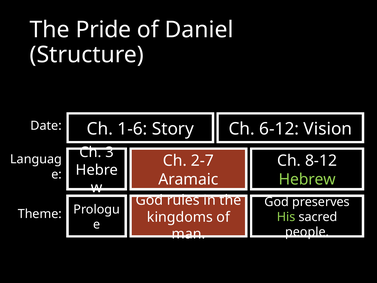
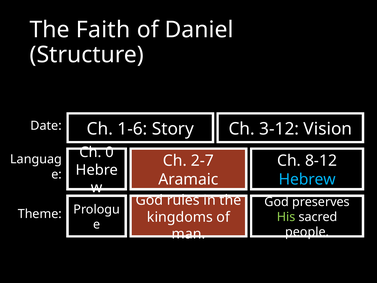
Pride: Pride -> Faith
6-12: 6-12 -> 3-12
3: 3 -> 0
Hebrew colour: light green -> light blue
